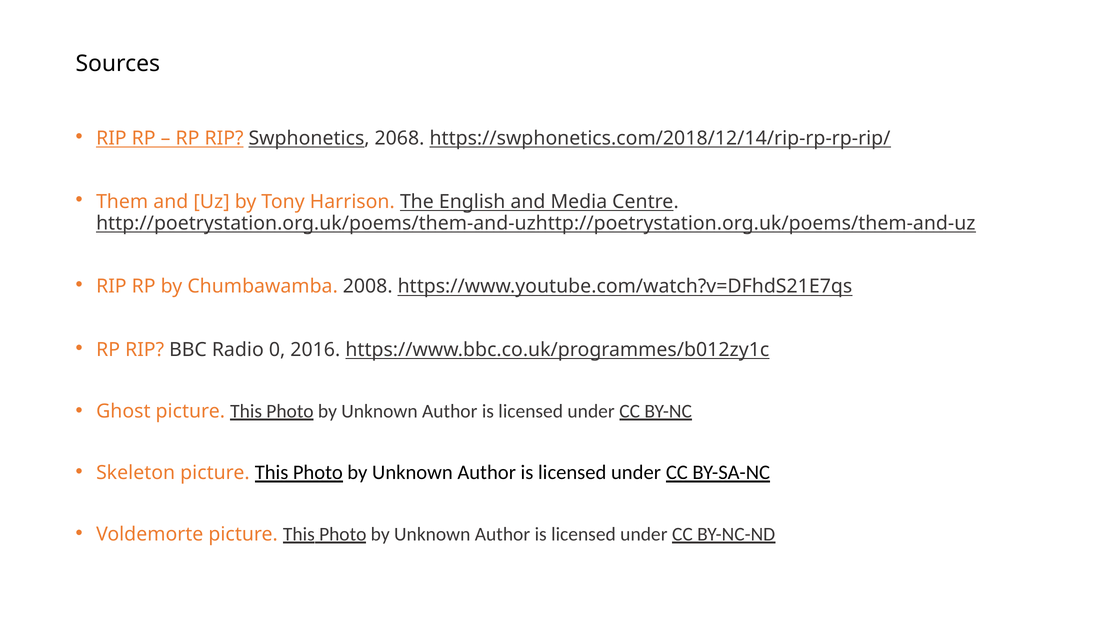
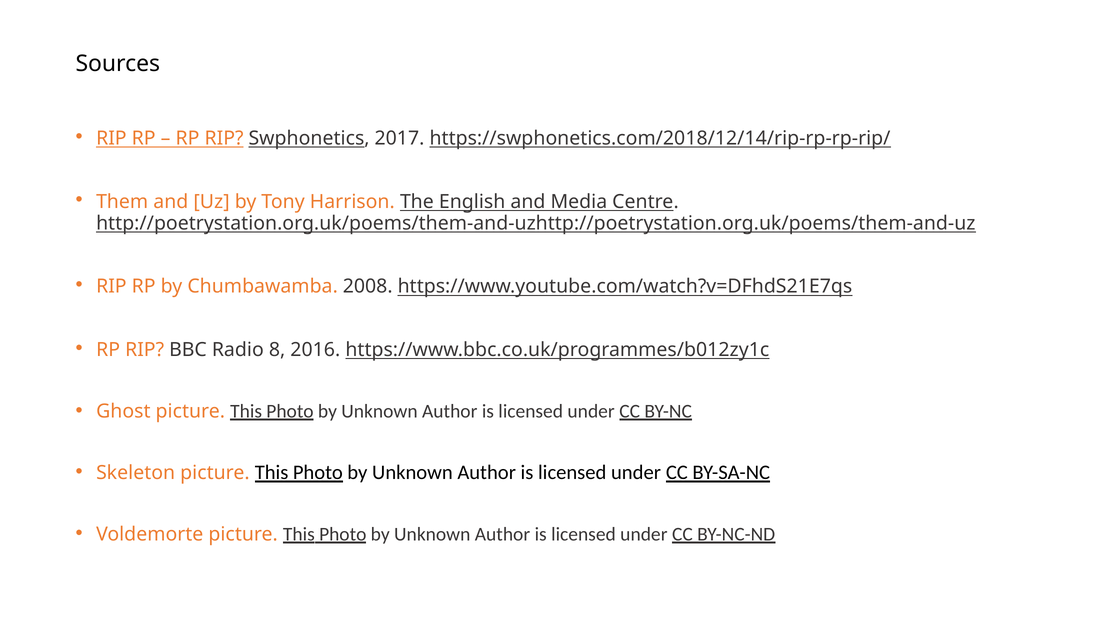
2068: 2068 -> 2017
0: 0 -> 8
